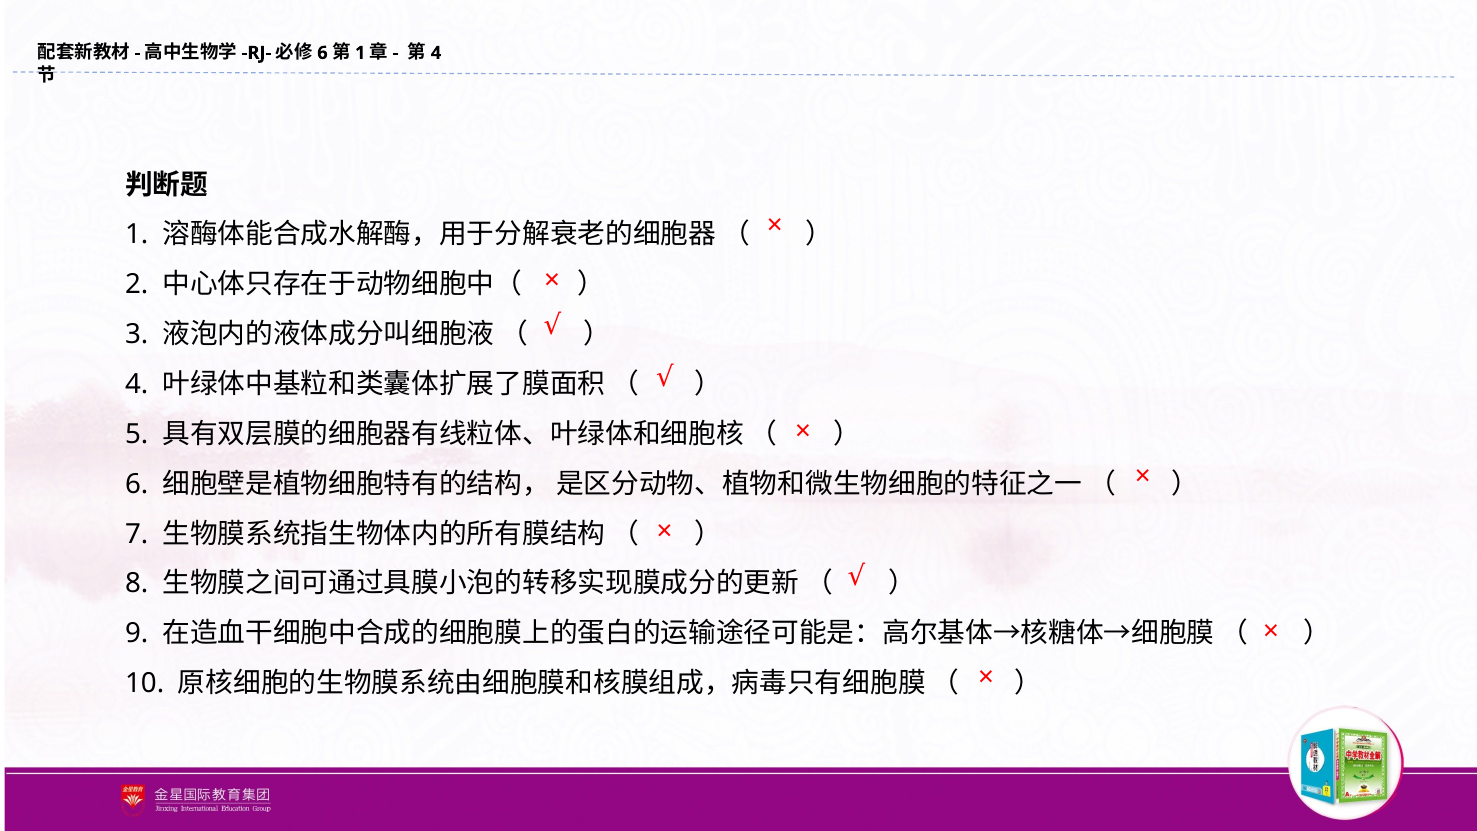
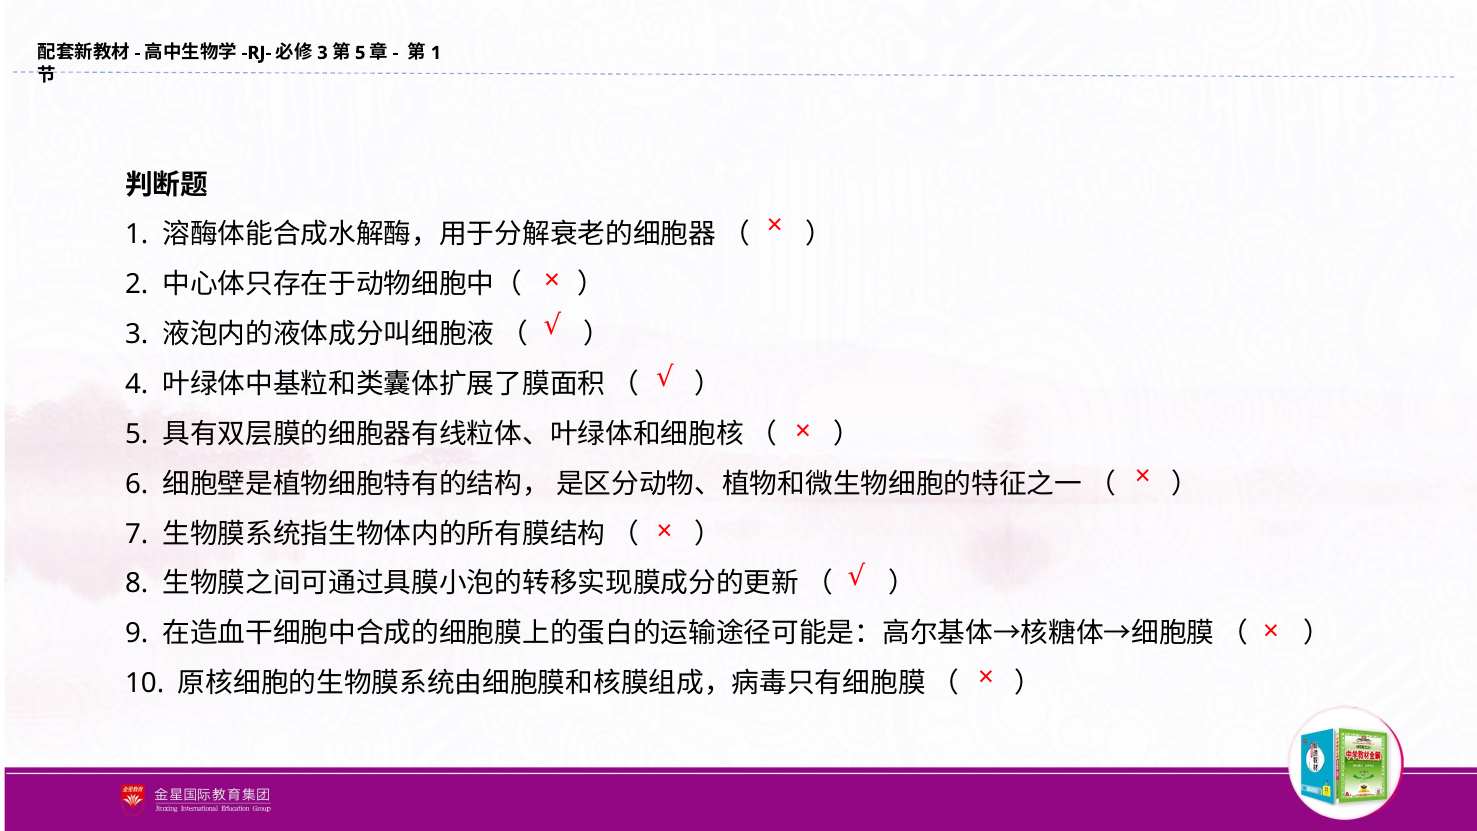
6 at (322, 53): 6 -> 3
1 at (360, 53): 1 -> 5
4 at (436, 53): 4 -> 1
